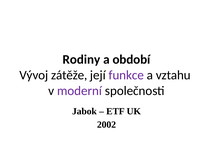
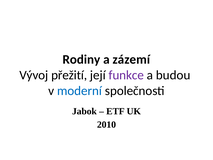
období: období -> zázemí
zátěže: zátěže -> přežití
vztahu: vztahu -> budou
moderní colour: purple -> blue
2002: 2002 -> 2010
